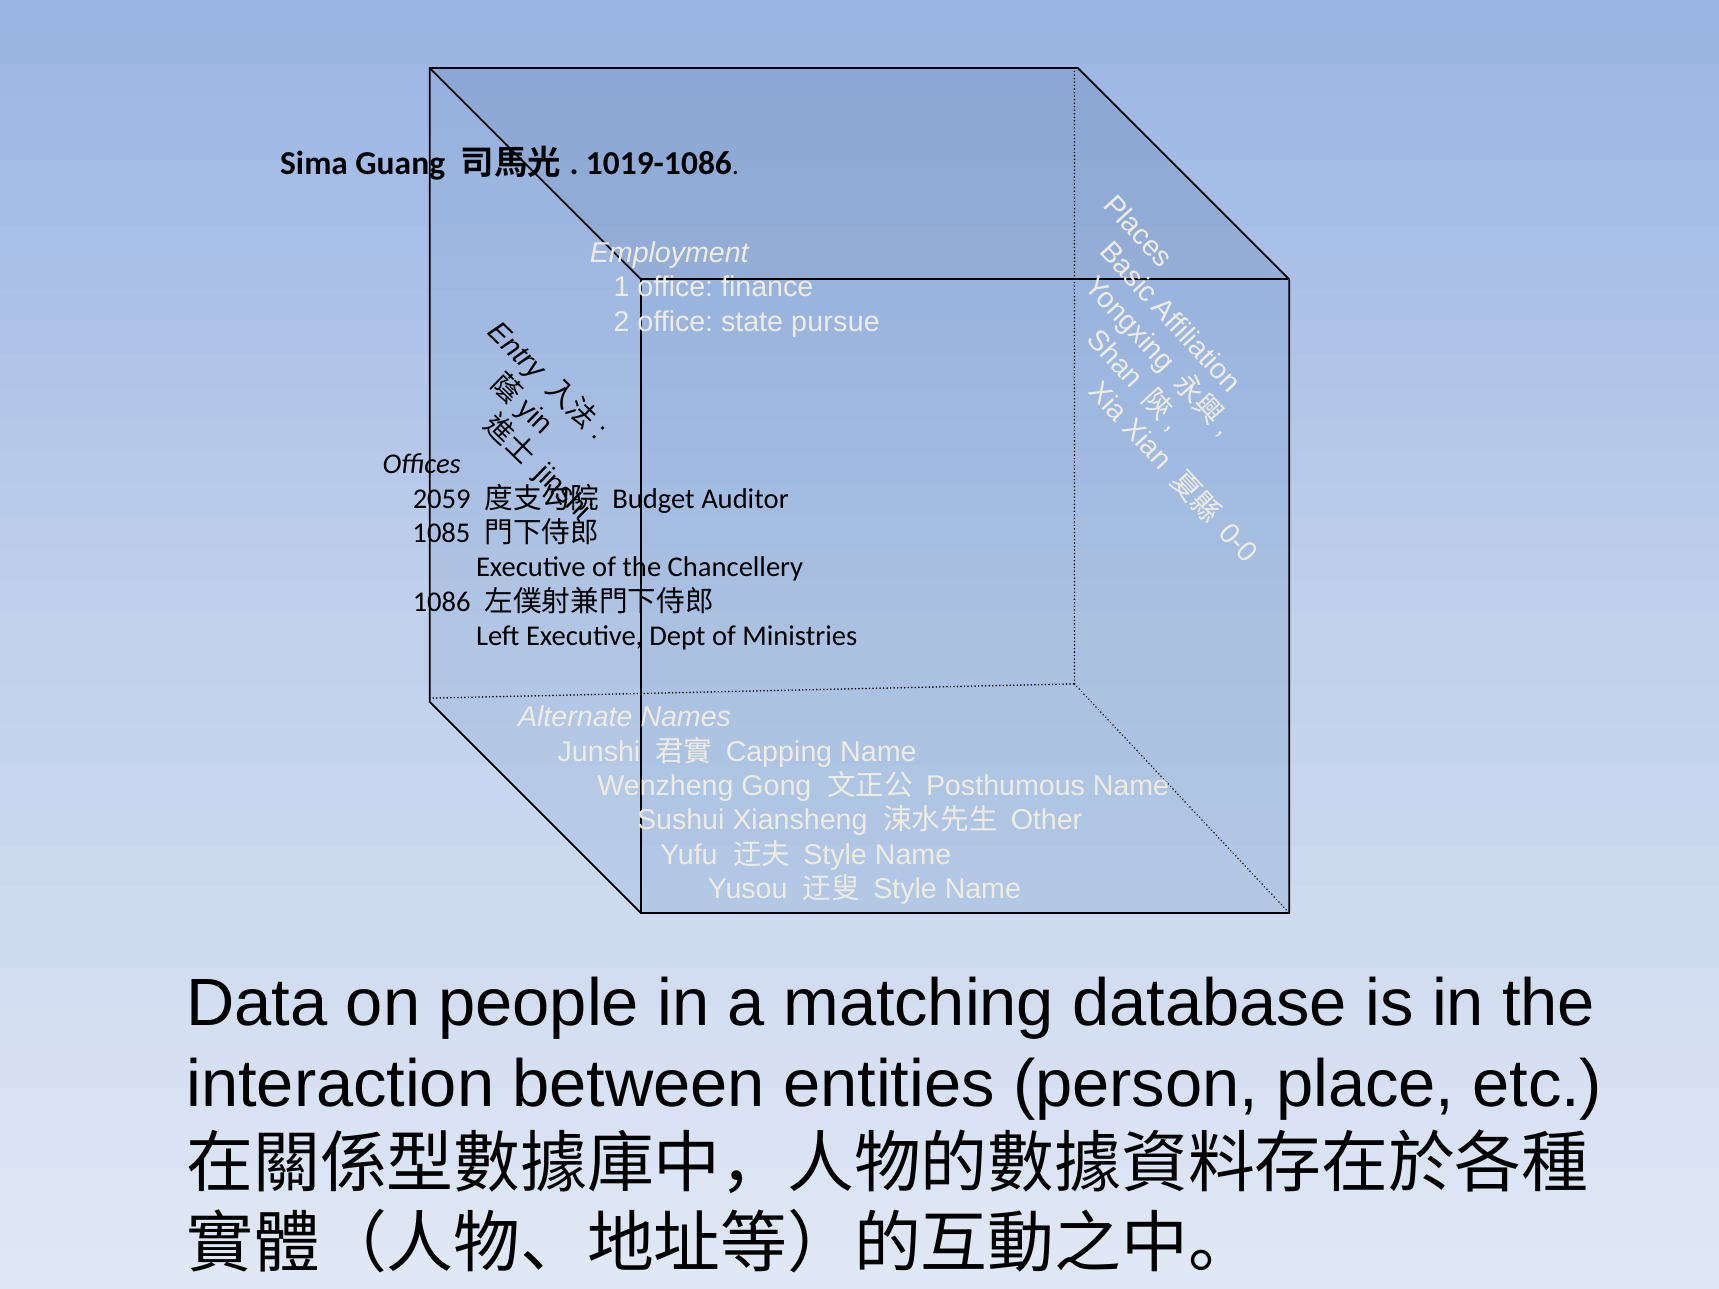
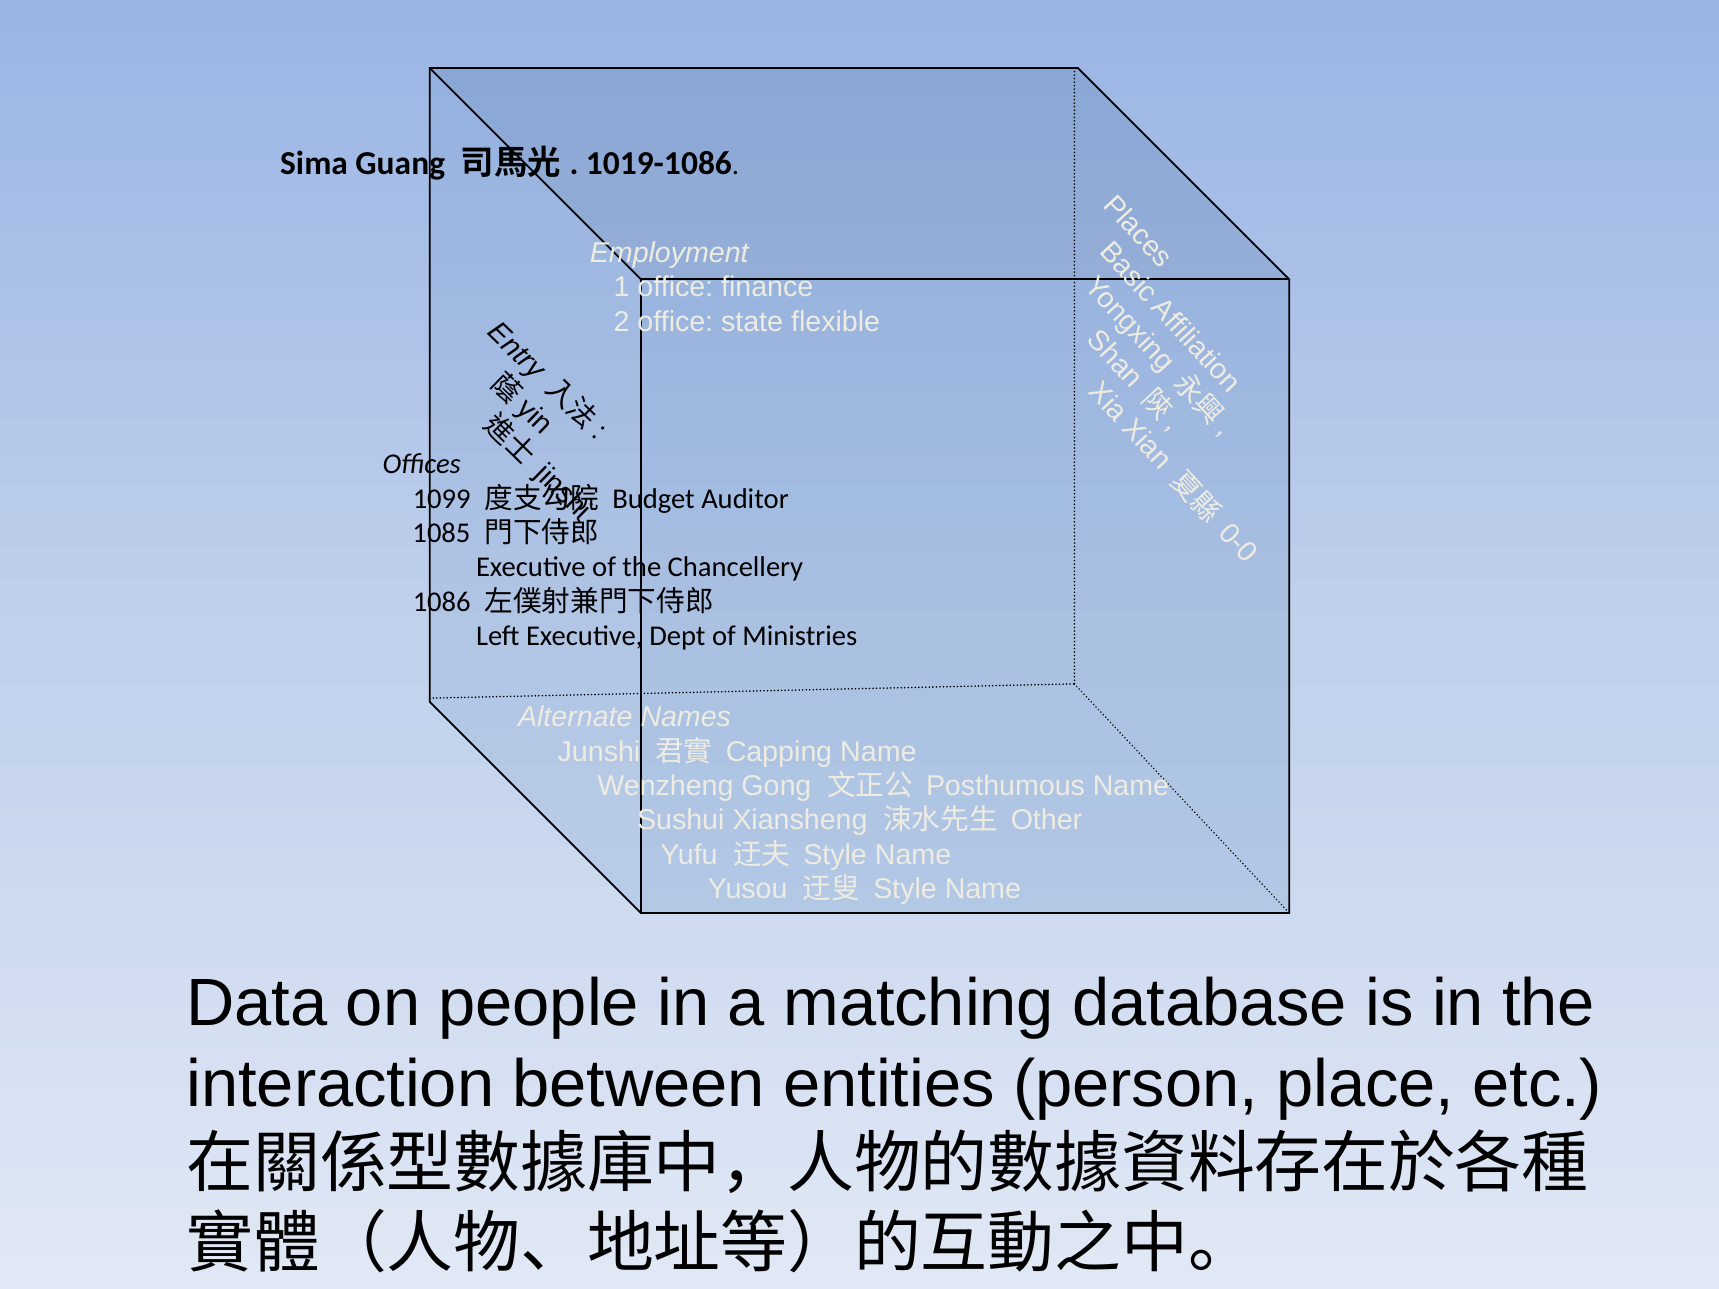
pursue: pursue -> flexible
2059: 2059 -> 1099
